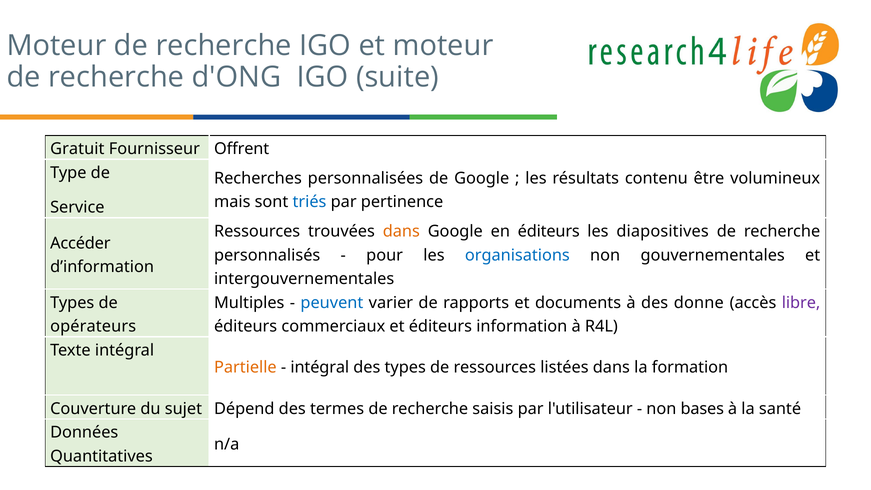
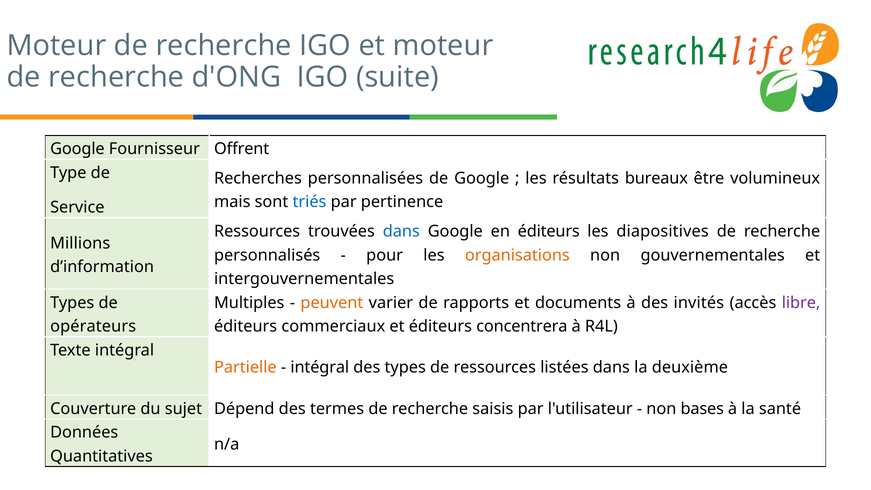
Gratuit at (77, 149): Gratuit -> Google
contenu: contenu -> bureaux
dans at (401, 231) colour: orange -> blue
Accéder: Accéder -> Millions
organisations colour: blue -> orange
peuvent colour: blue -> orange
donne: donne -> invités
information: information -> concentrera
formation: formation -> deuxième
